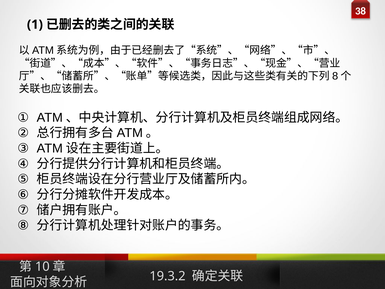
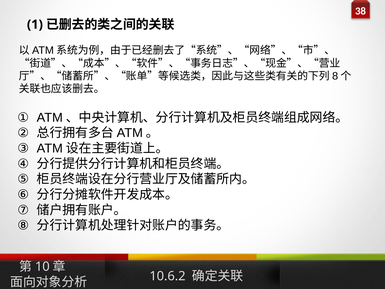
19.3.2: 19.3.2 -> 10.6.2
